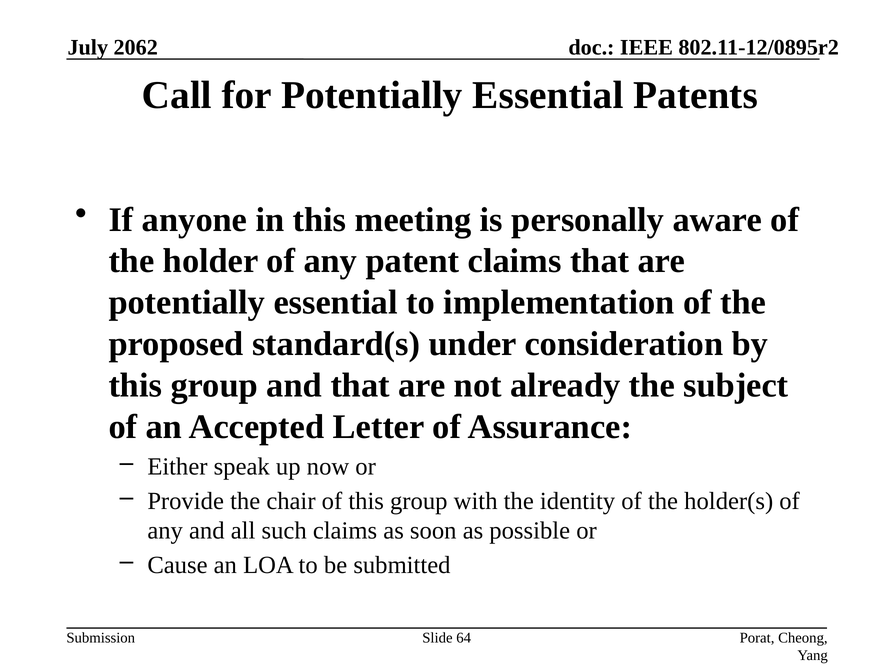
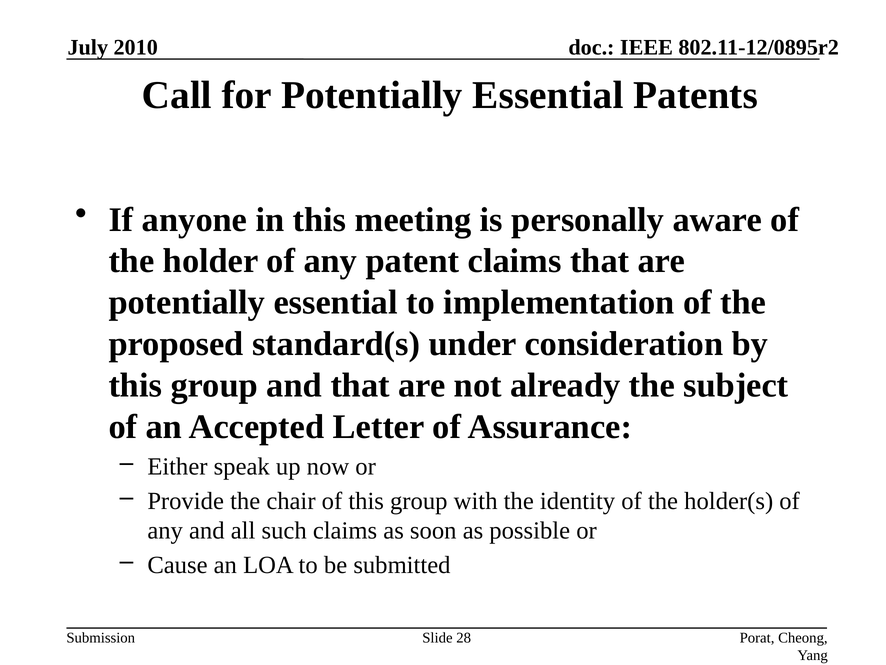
2062: 2062 -> 2010
64: 64 -> 28
